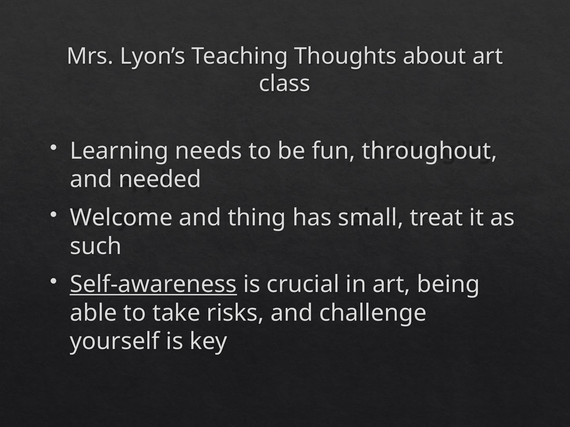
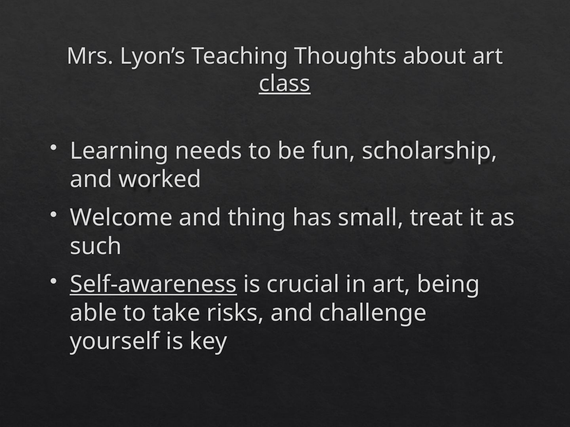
class underline: none -> present
throughout: throughout -> scholarship
needed: needed -> worked
